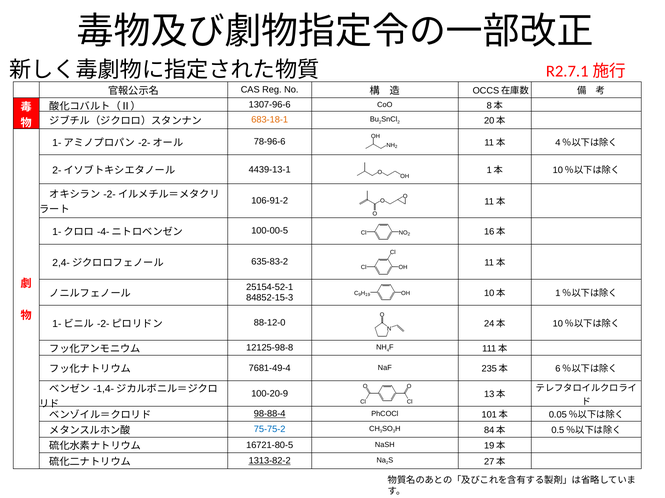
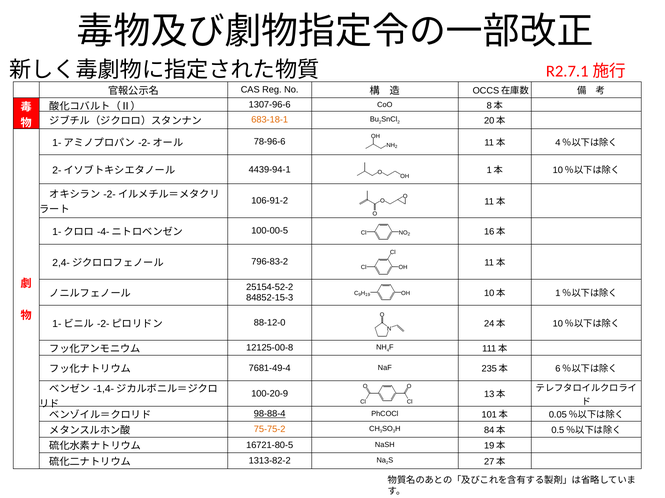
4439-13-1: 4439-13-1 -> 4439-94-1
635-83-2: 635-83-2 -> 796-83-2
25154-52-1: 25154-52-1 -> 25154-52-2
12125-98-8: 12125-98-8 -> 12125-00-8
75-75-2 colour: blue -> orange
1313-82-2 underline: present -> none
